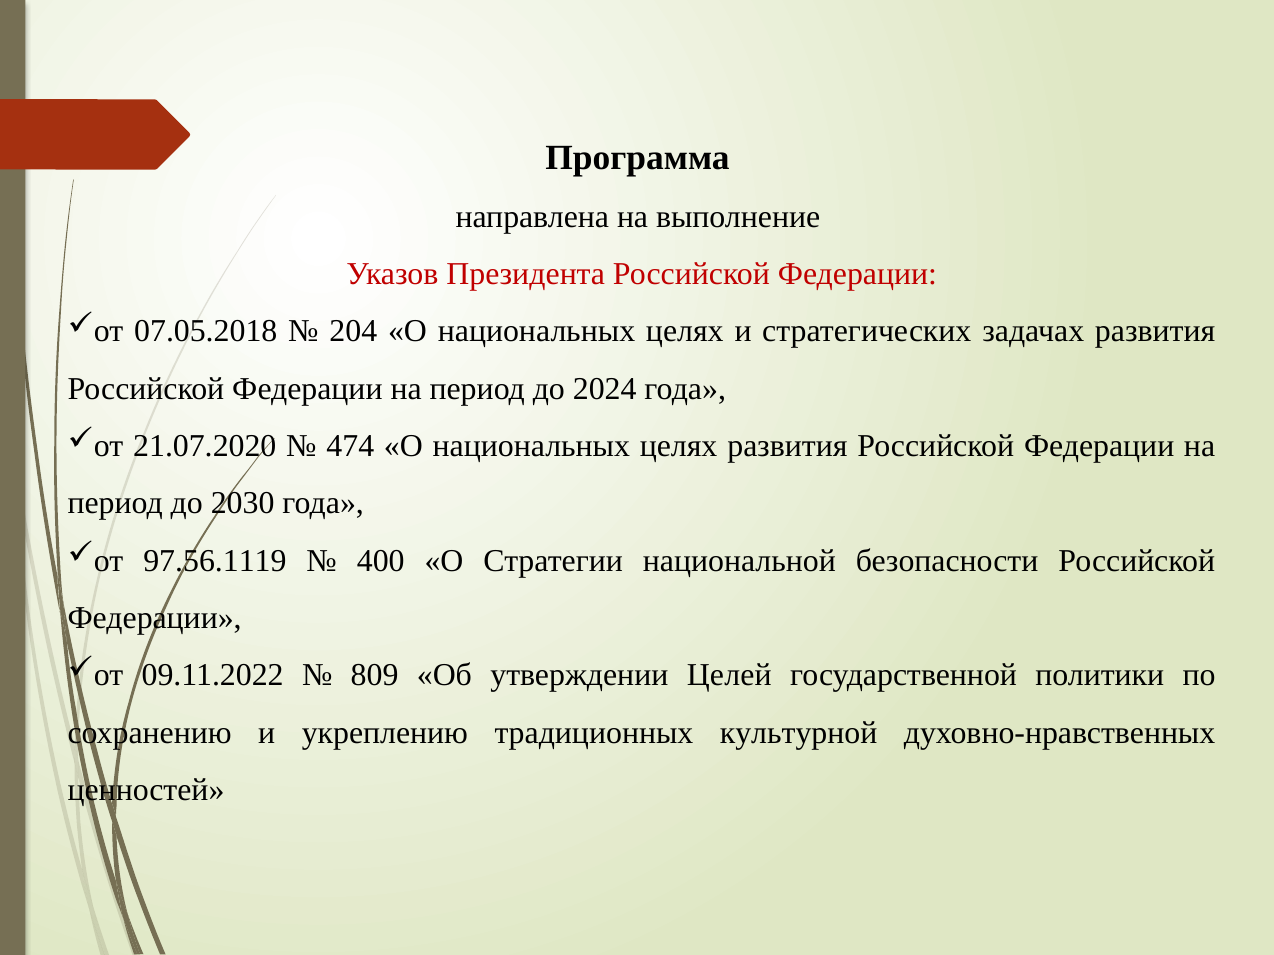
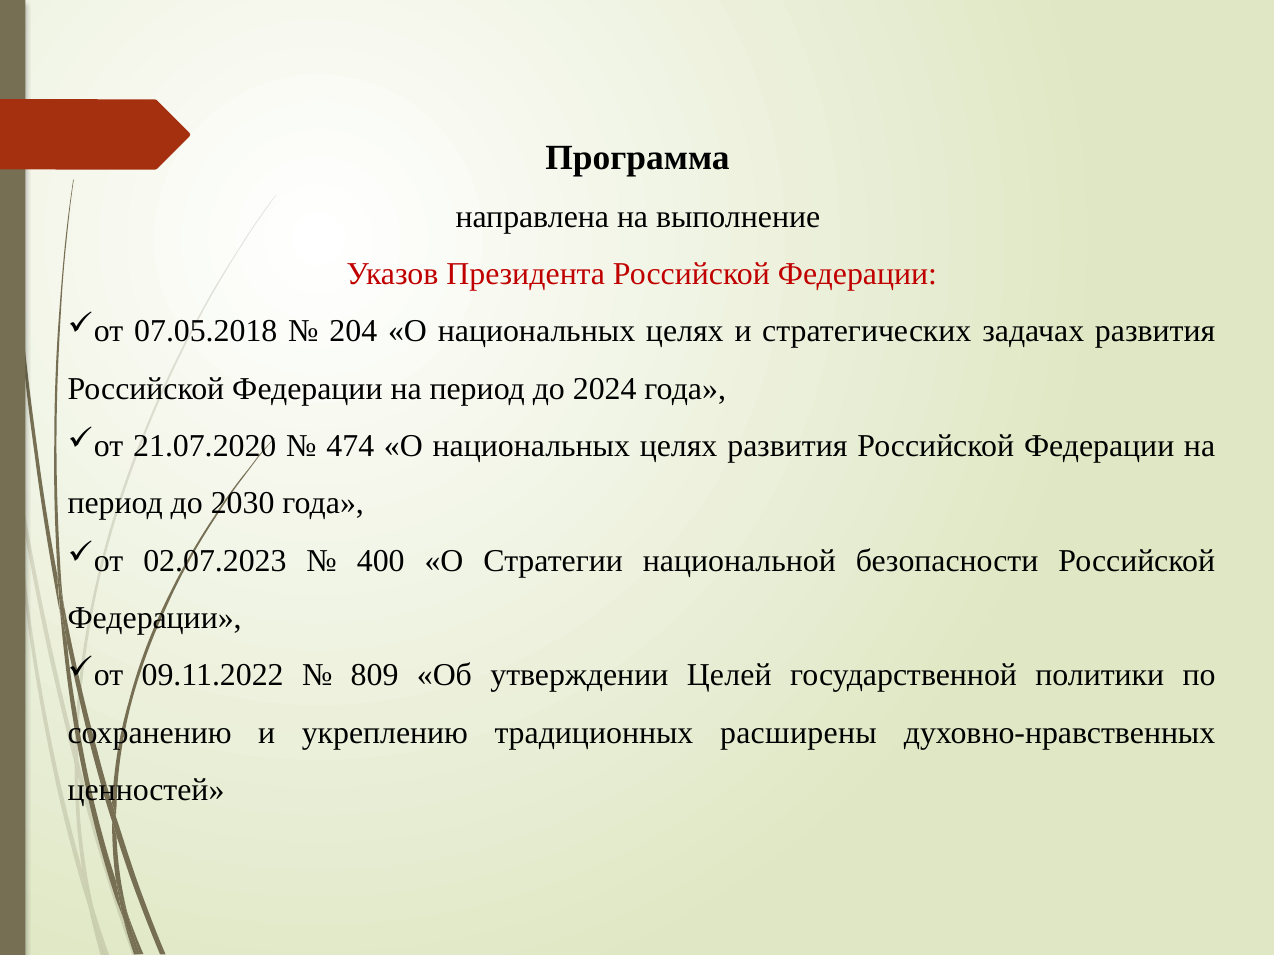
97.56.1119: 97.56.1119 -> 02.07.2023
культурной: культурной -> расширены
